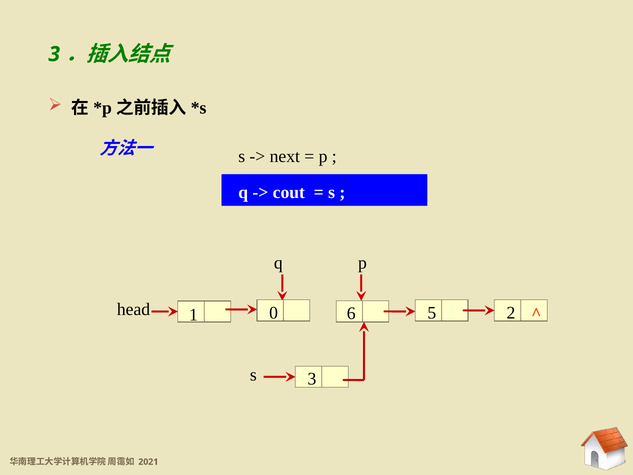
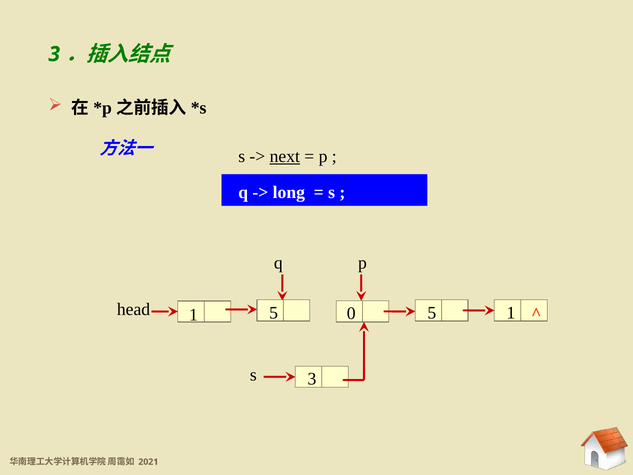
next underline: none -> present
cout: cout -> long
6: 6 -> 0
5 2: 2 -> 1
1 0: 0 -> 5
